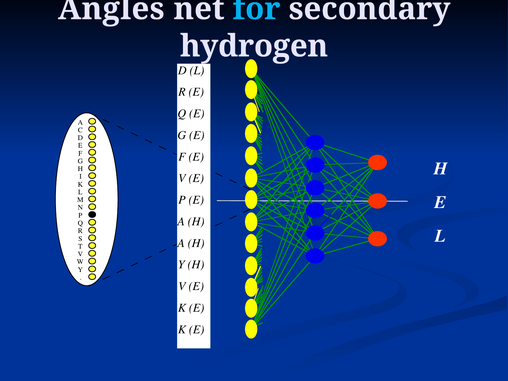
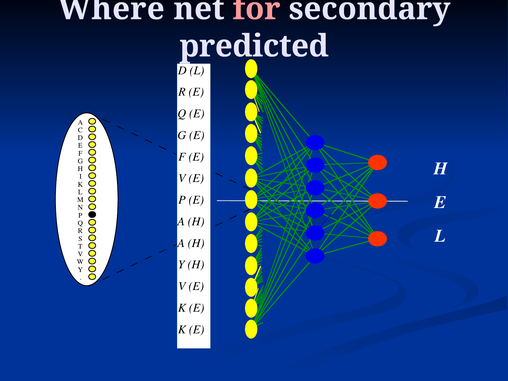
Angles: Angles -> Where
for colour: light blue -> pink
hydrogen: hydrogen -> predicted
